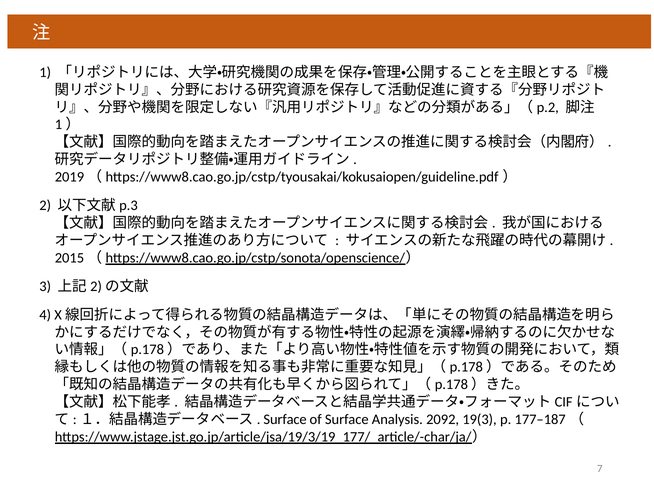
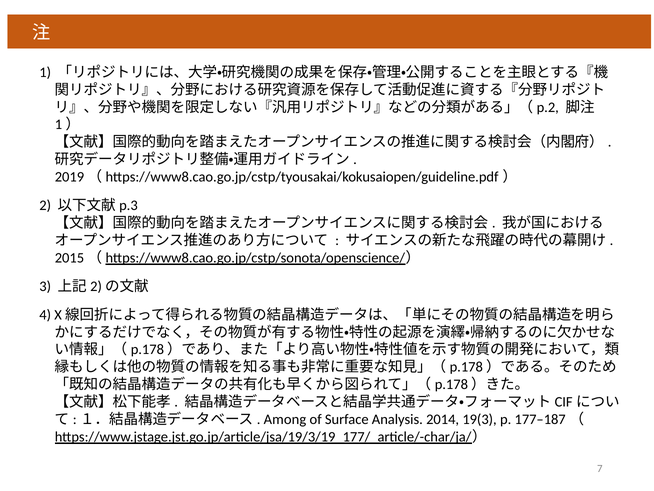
Surface at (285, 419): Surface -> Among
2092: 2092 -> 2014
